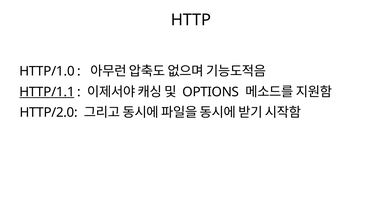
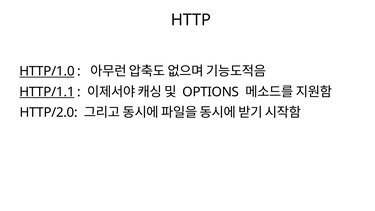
HTTP/1.0 underline: none -> present
